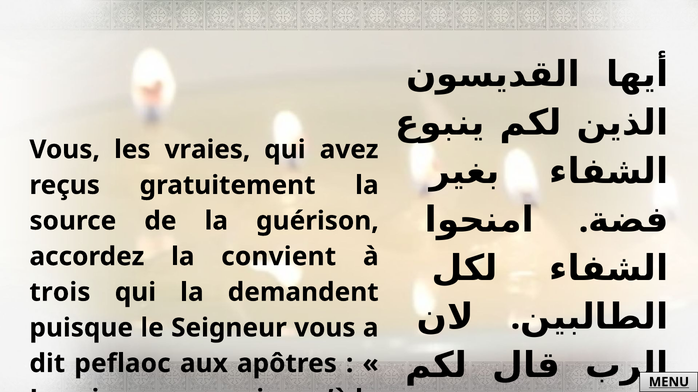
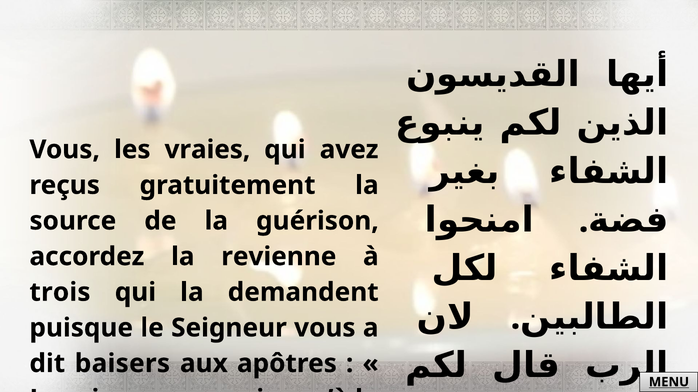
convient: convient -> revienne
peflaoc: peflaoc -> baisers
